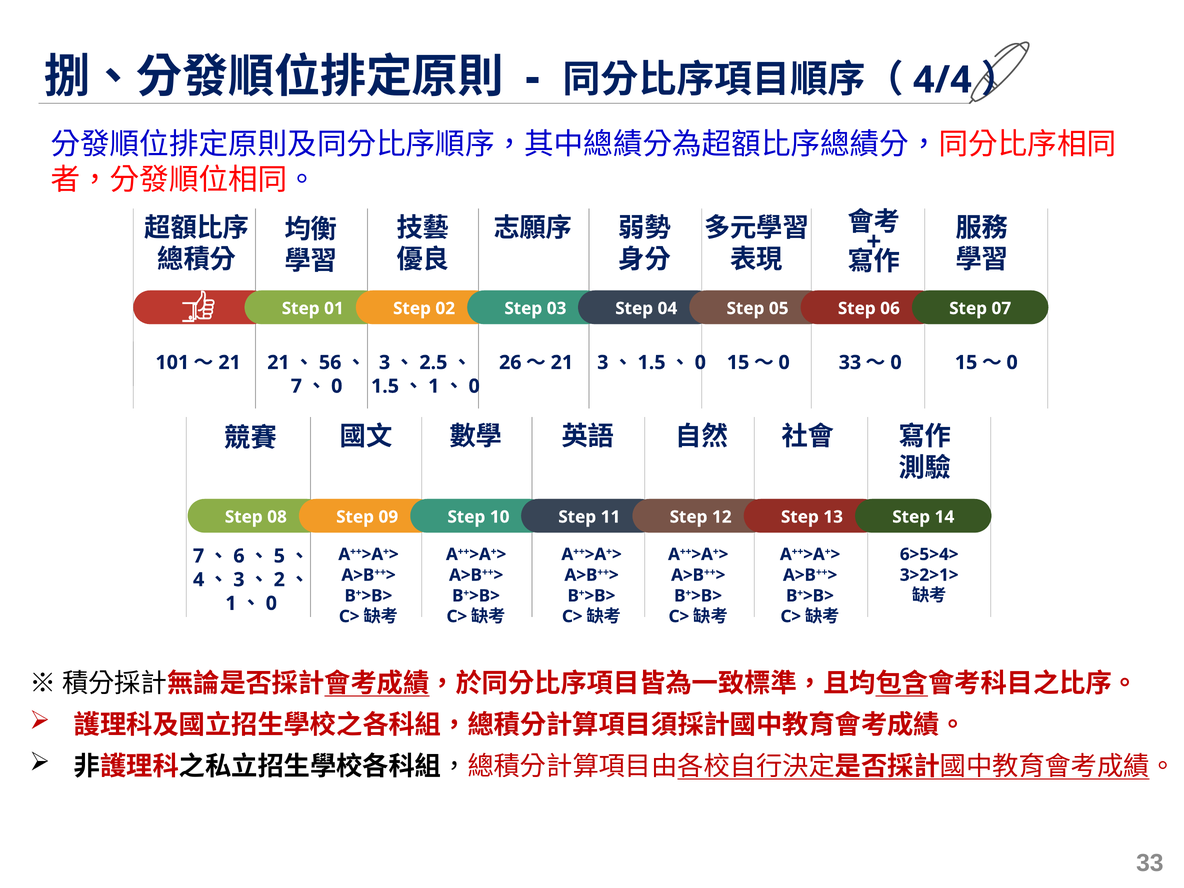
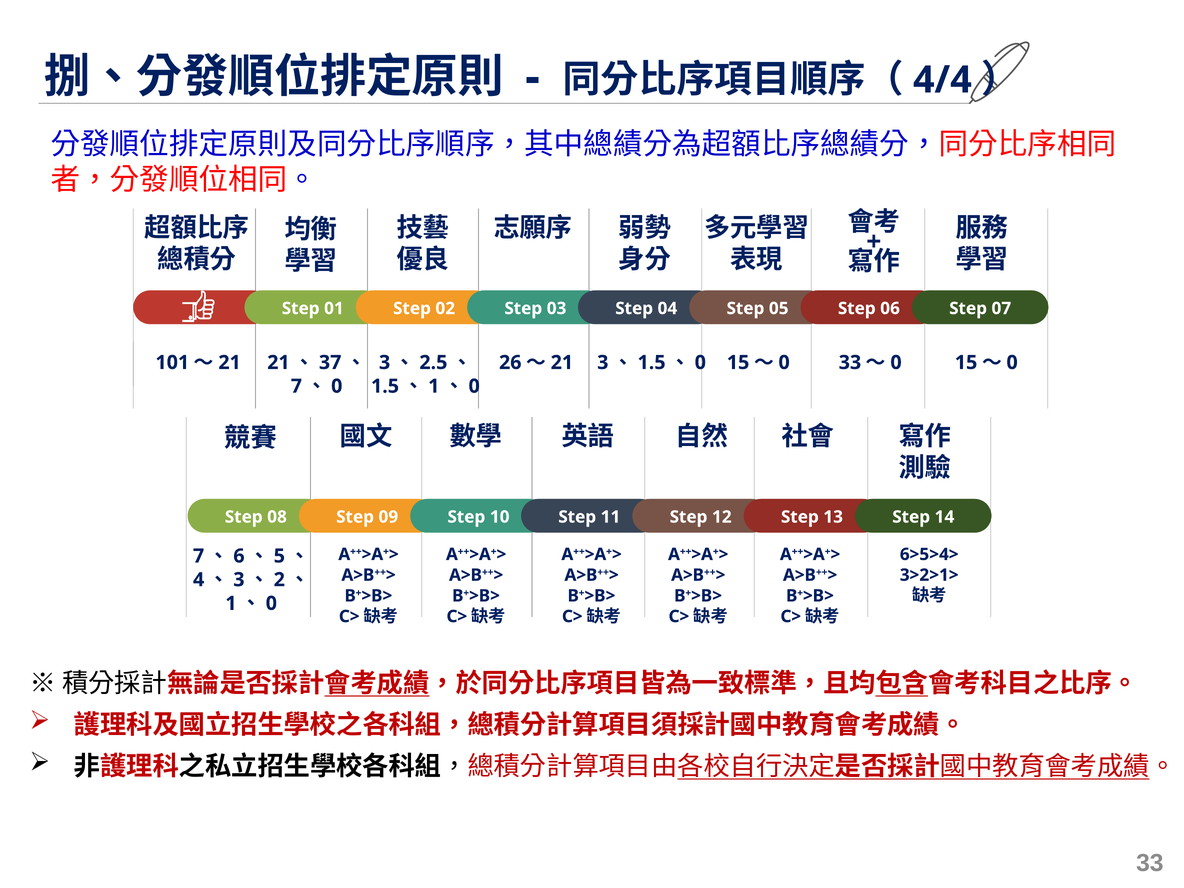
56: 56 -> 37
